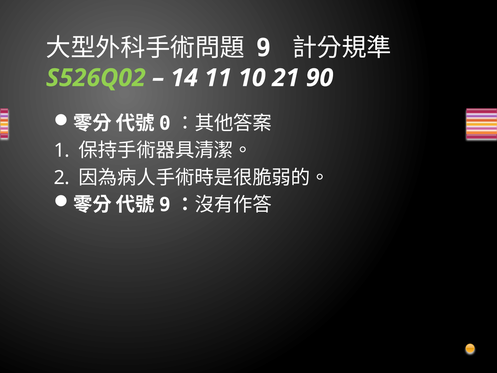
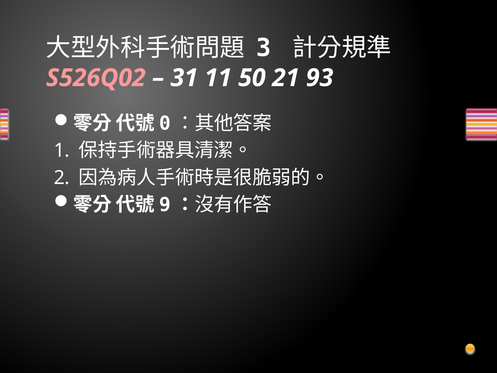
9: 9 -> 3
S526Q02 colour: light green -> pink
14: 14 -> 31
10: 10 -> 50
90: 90 -> 93
